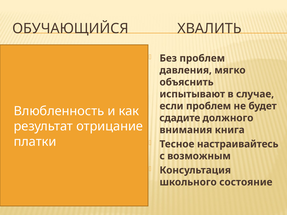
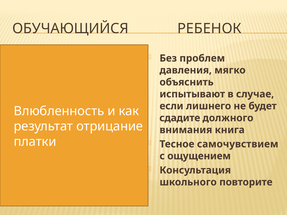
ХВАЛИТЬ: ХВАЛИТЬ -> РЕБЕНОК
если проблем: проблем -> лишнего
настраивайтесь: настраивайтесь -> самочувствием
возможным: возможным -> ощущением
состояние: состояние -> повторите
